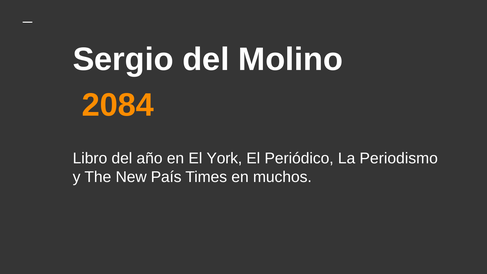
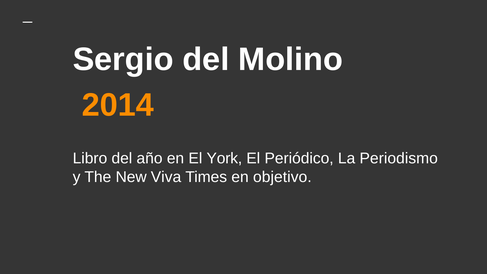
2084: 2084 -> 2014
País: País -> Viva
muchos: muchos -> objetivo
